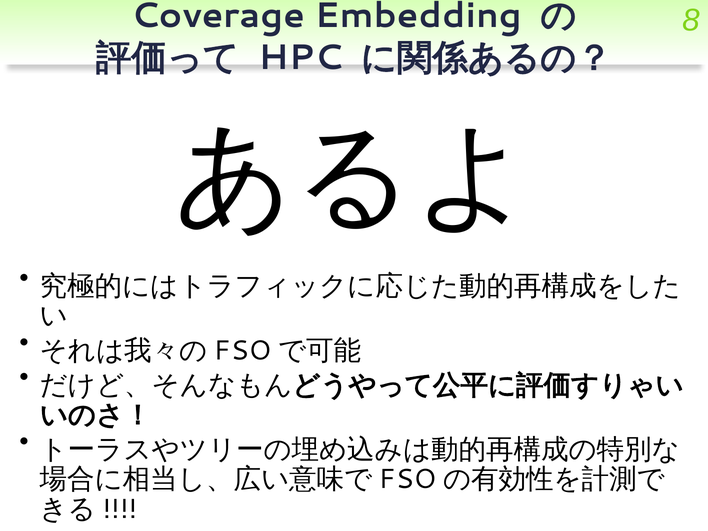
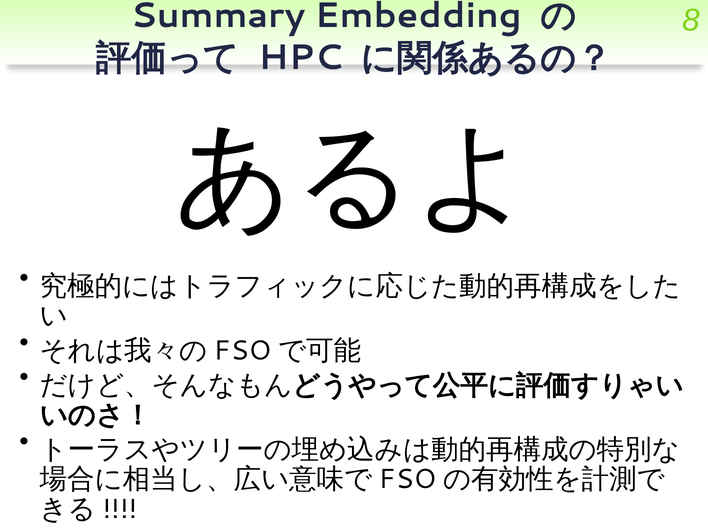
Coverage: Coverage -> Summary
